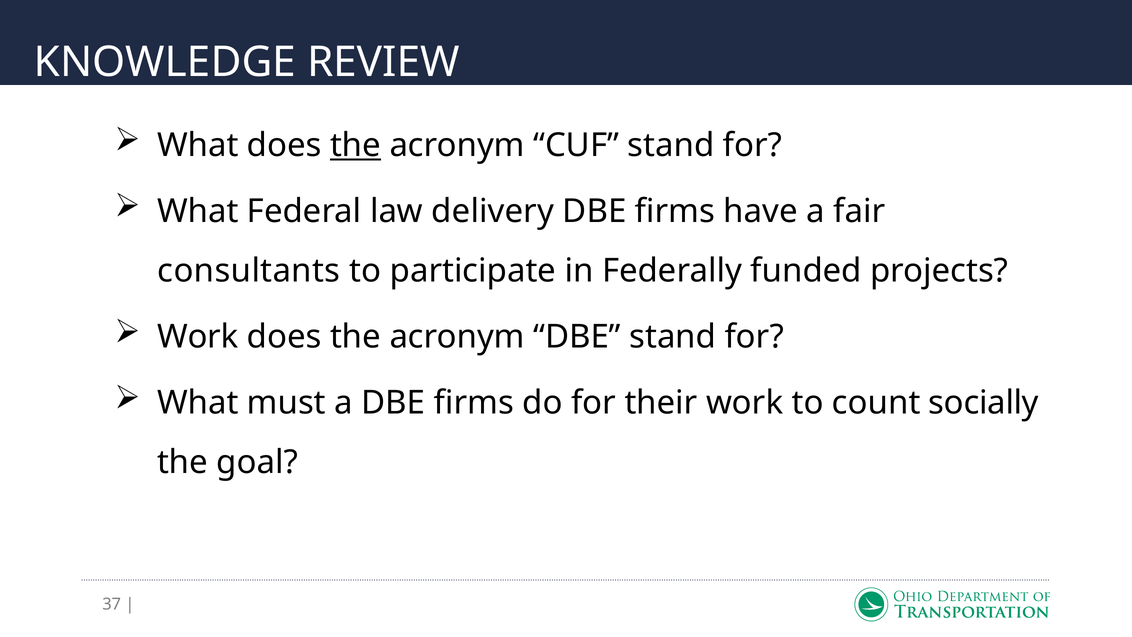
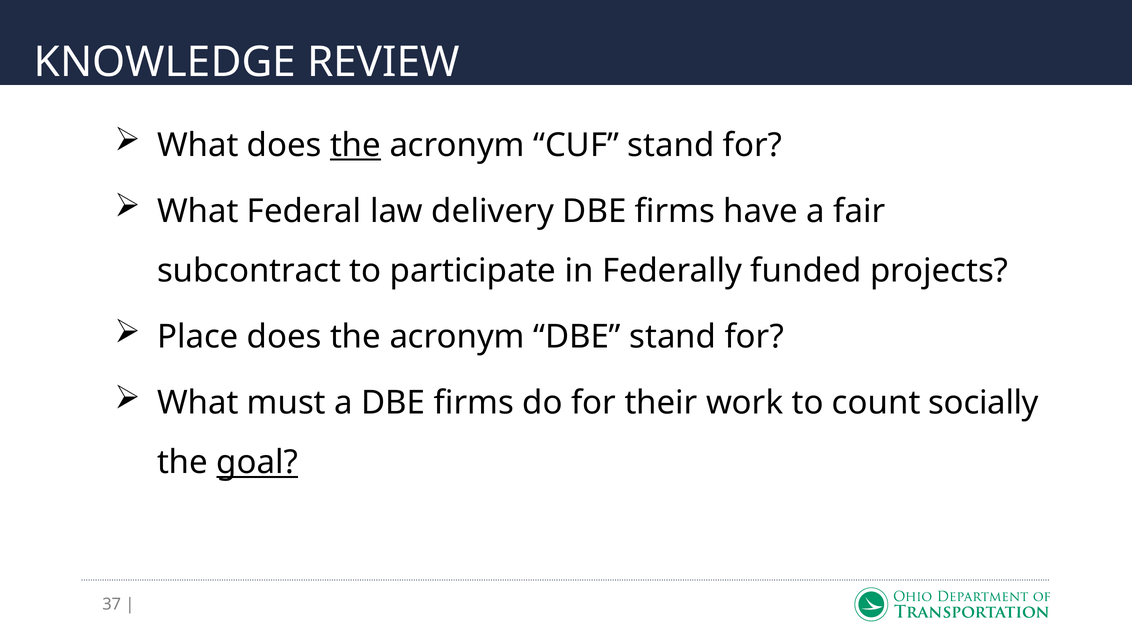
consultants: consultants -> subcontract
Work at (198, 337): Work -> Place
goal underline: none -> present
